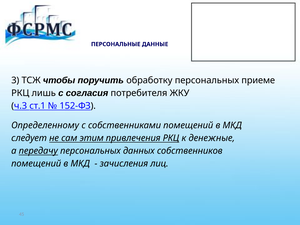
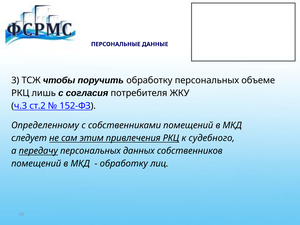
приеме: приеме -> объеме
ст.1: ст.1 -> ст.2
денежные: денежные -> судебного
зачисления at (124, 164): зачисления -> обработку
